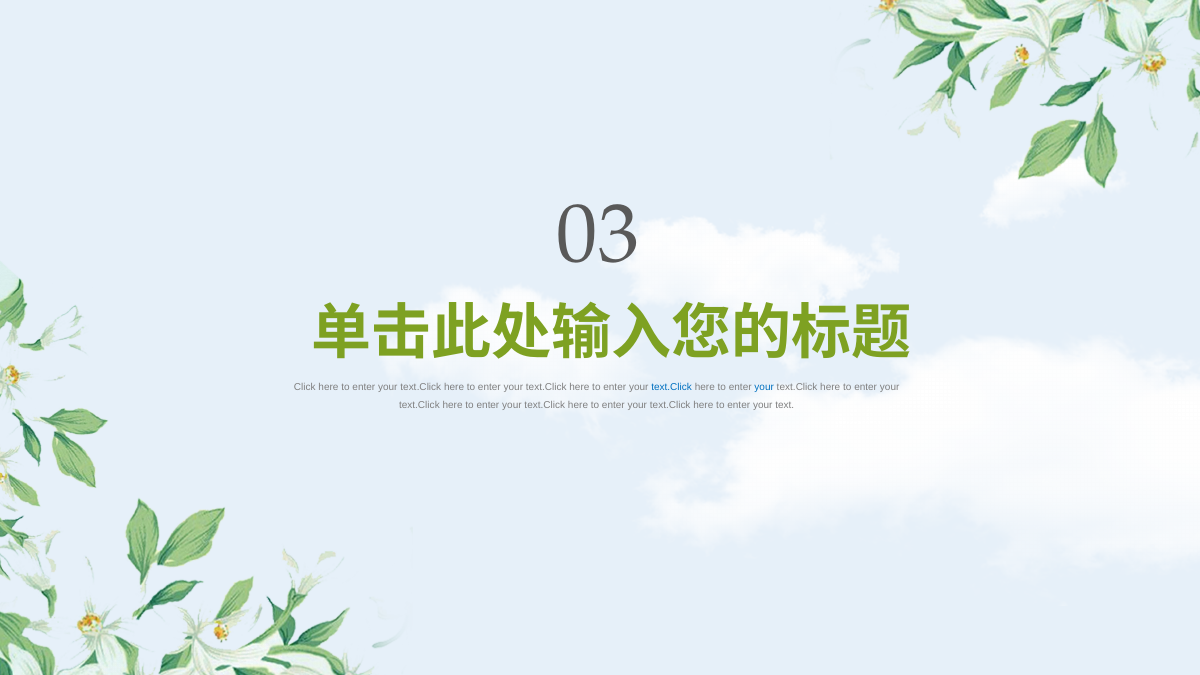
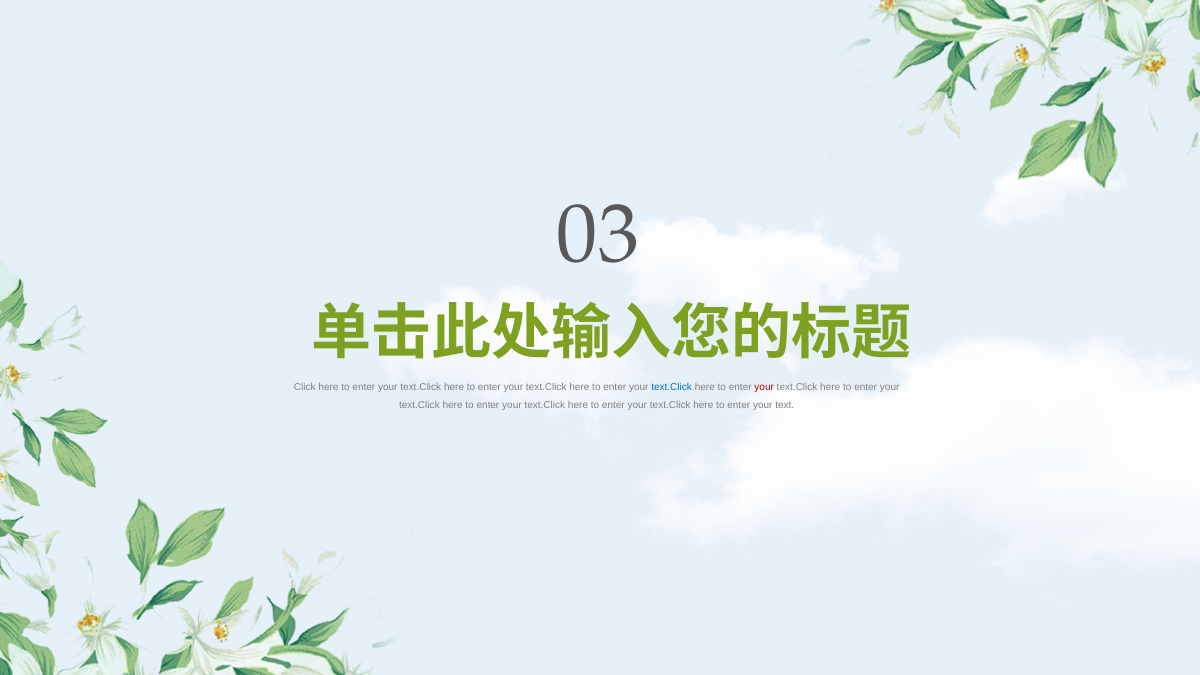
your at (764, 387) colour: blue -> red
